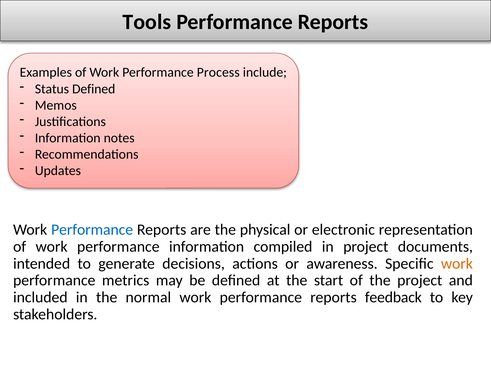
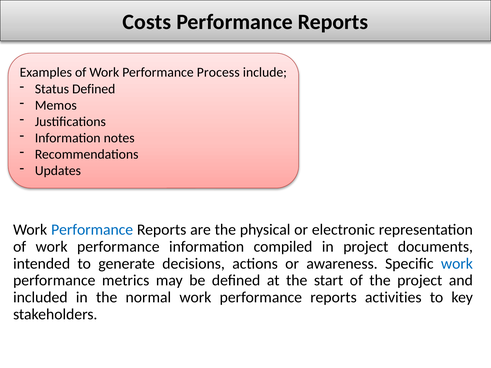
Tools: Tools -> Costs
work at (457, 264) colour: orange -> blue
feedback: feedback -> activities
